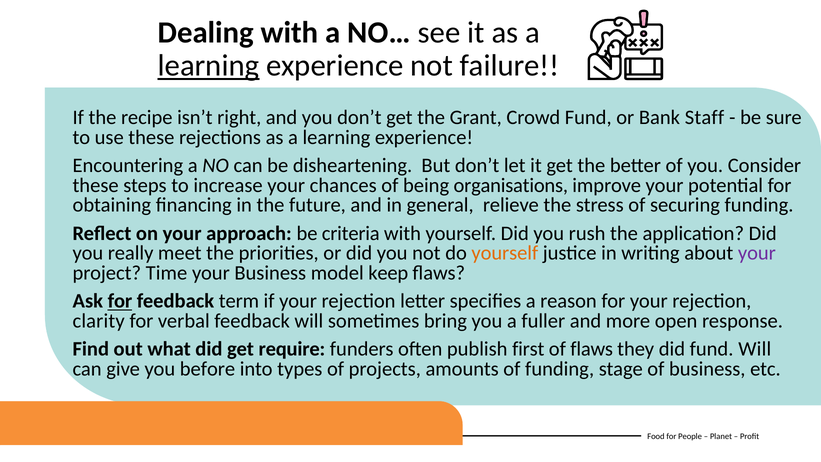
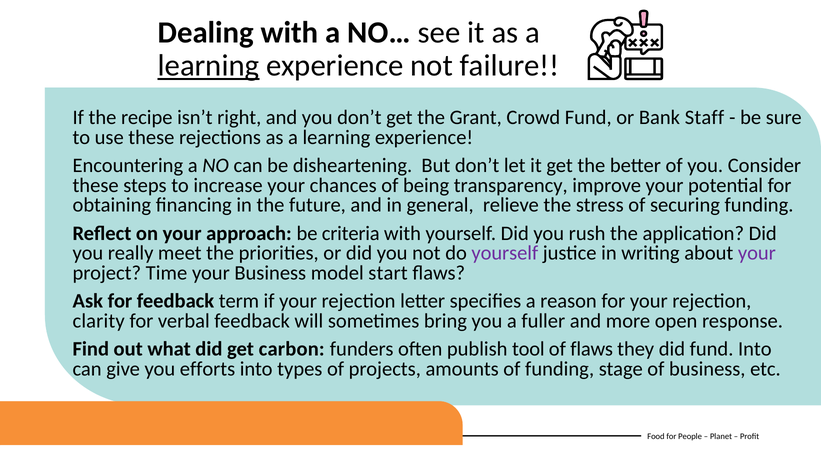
organisations: organisations -> transparency
yourself at (505, 253) colour: orange -> purple
keep: keep -> start
for at (120, 301) underline: present -> none
require: require -> carbon
first: first -> tool
fund Will: Will -> Into
before: before -> efforts
